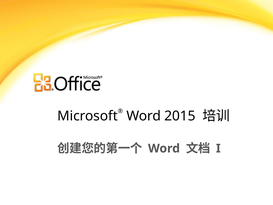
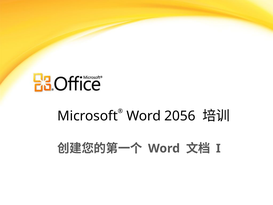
2015: 2015 -> 2056
